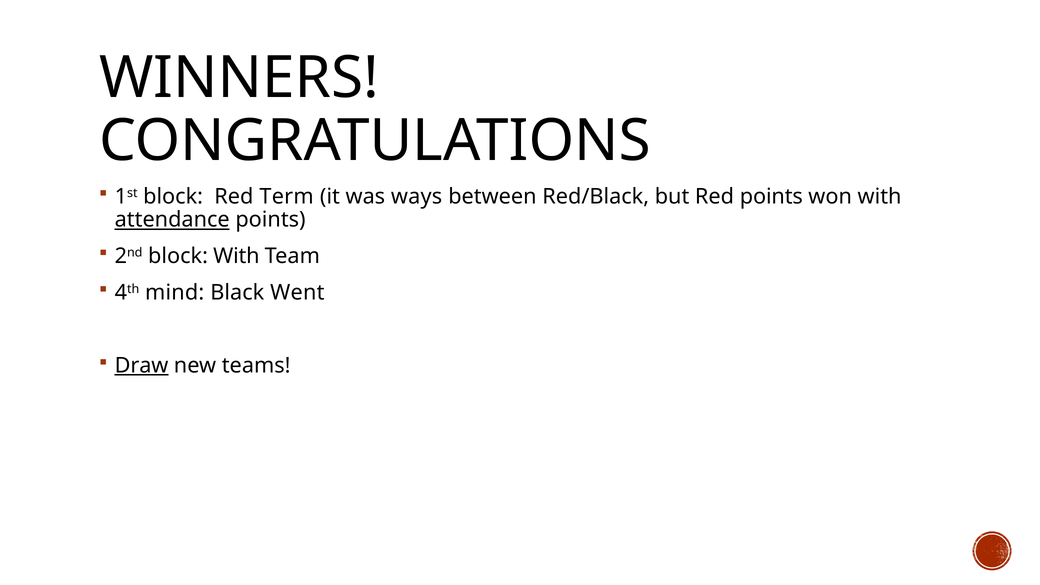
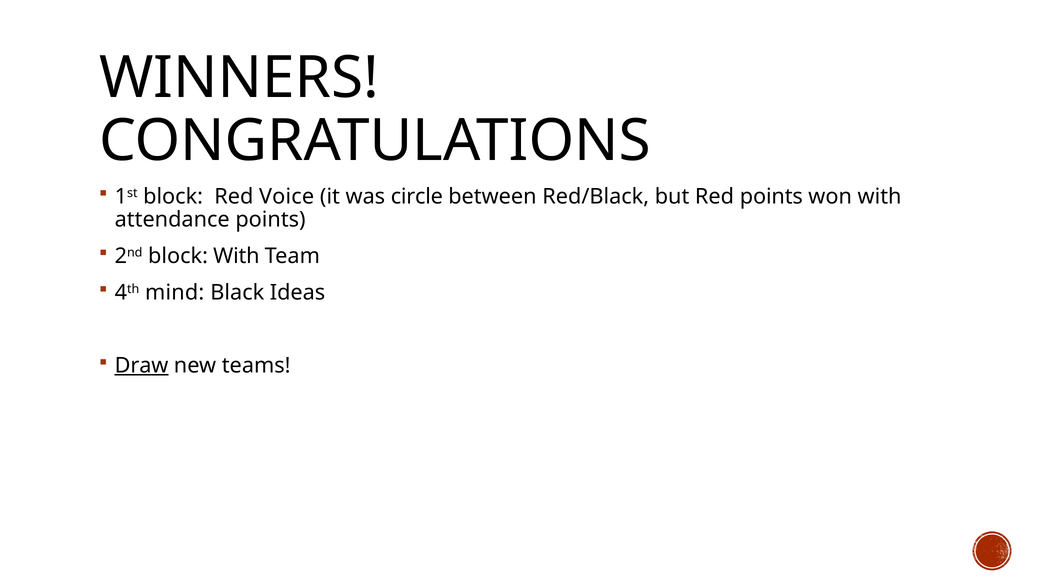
Term: Term -> Voice
ways: ways -> circle
attendance underline: present -> none
Went: Went -> Ideas
